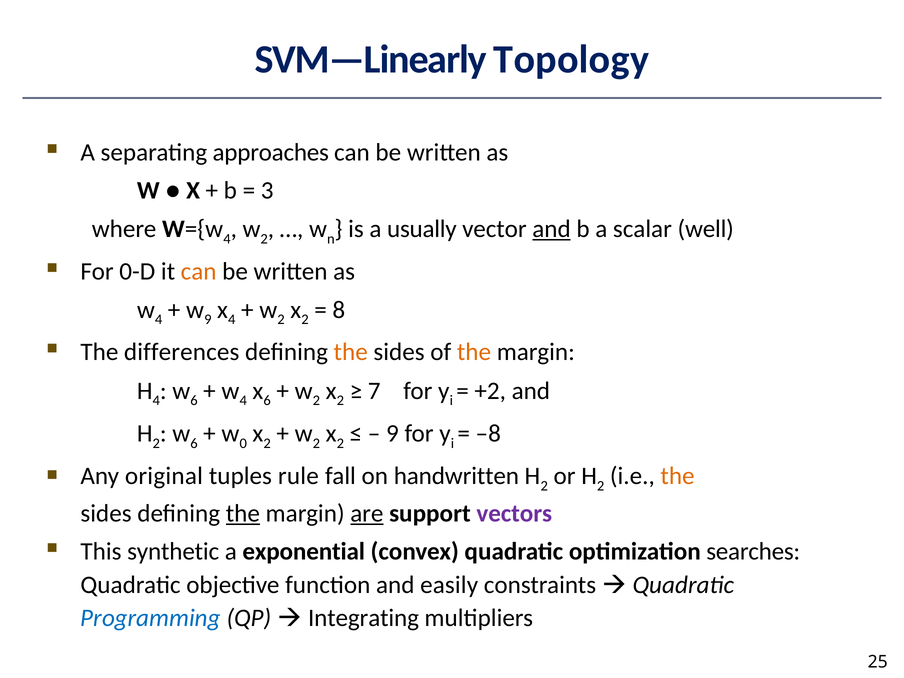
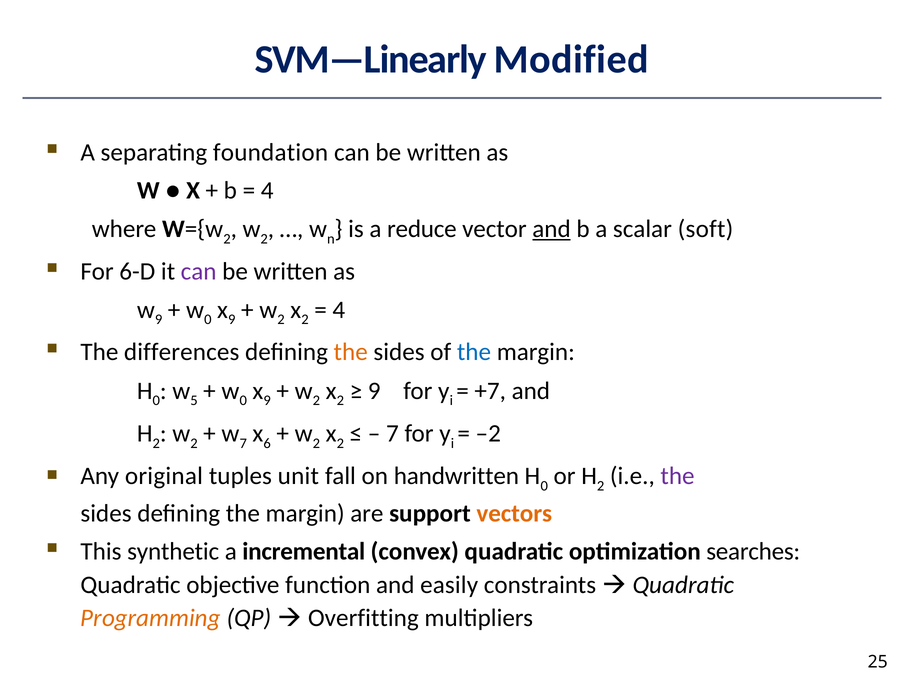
Topology: Topology -> Modified
approaches: approaches -> foundation
3 at (267, 190): 3 -> 4
4 at (227, 239): 4 -> 2
usually: usually -> reduce
well: well -> soft
0-D: 0-D -> 6-D
can at (199, 271) colour: orange -> purple
4 at (159, 320): 4 -> 9
9 at (208, 320): 9 -> 0
4 at (232, 320): 4 -> 9
8 at (339, 310): 8 -> 4
the at (474, 352) colour: orange -> blue
4 at (156, 401): 4 -> 0
6 at (194, 401): 6 -> 5
4 at (243, 401): 4 -> 0
6 at (267, 401): 6 -> 9
7 at (374, 391): 7 -> 9
+2: +2 -> +7
6 at (194, 443): 6 -> 2
w 0: 0 -> 7
2 at (267, 443): 2 -> 6
9 at (392, 433): 9 -> 7
–8: –8 -> –2
rule: rule -> unit
2 at (544, 486): 2 -> 0
the at (678, 476) colour: orange -> purple
the at (243, 513) underline: present -> none
are underline: present -> none
vectors colour: purple -> orange
exponential: exponential -> incremental
Programming colour: blue -> orange
Integrating: Integrating -> Overfitting
